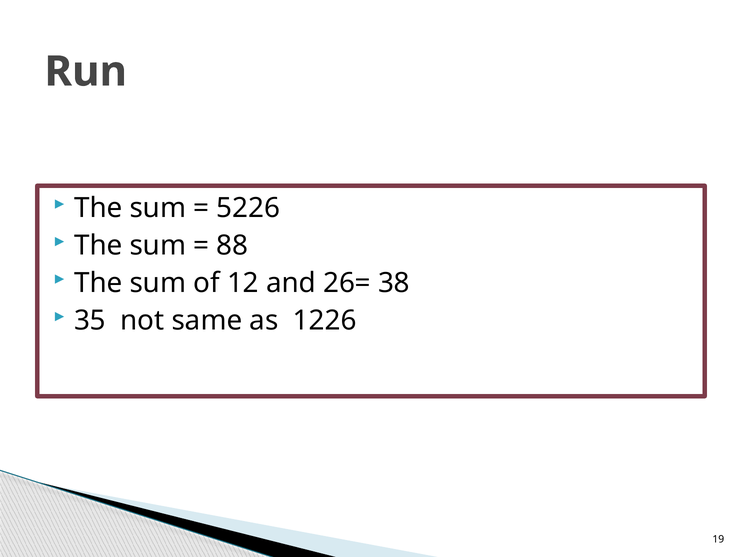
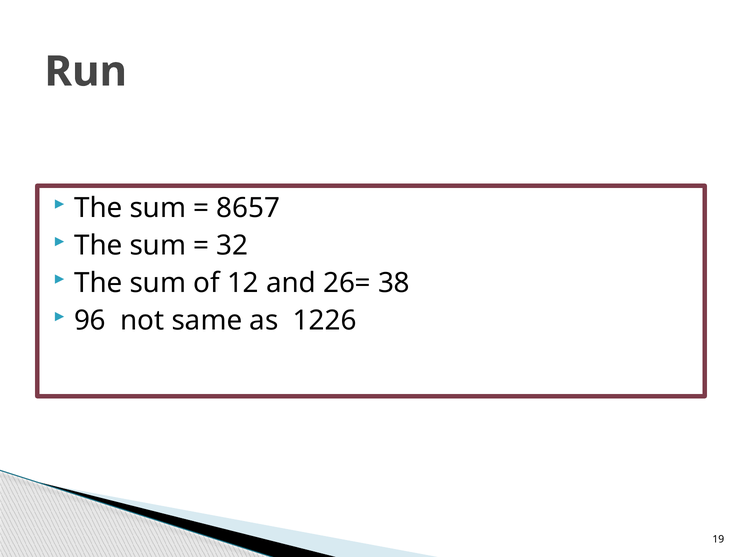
5226: 5226 -> 8657
88: 88 -> 32
35: 35 -> 96
